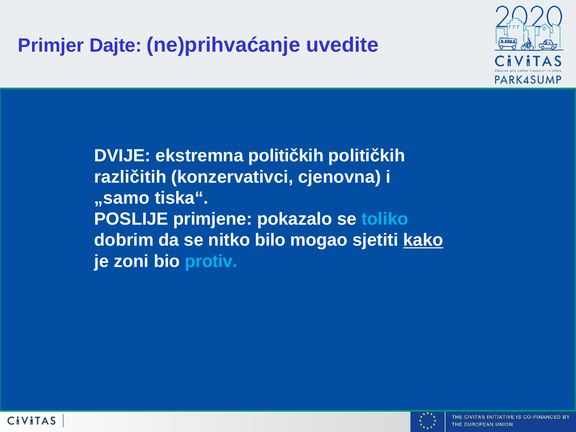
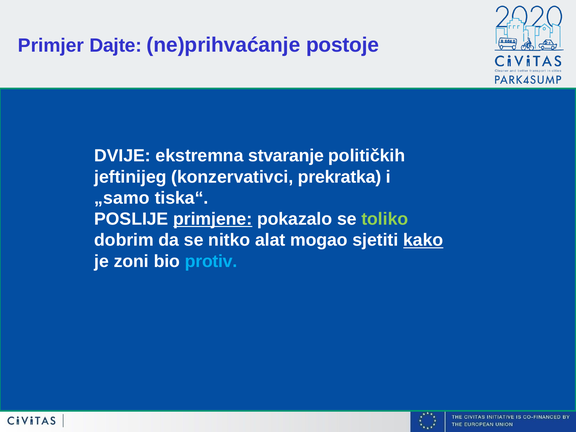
uvedite: uvedite -> postoje
ekstremna političkih: političkih -> stvaranje
različitih: različitih -> jeftinijeg
cjenovna: cjenovna -> prekratka
primjene underline: none -> present
toliko colour: light blue -> light green
bilo: bilo -> alat
